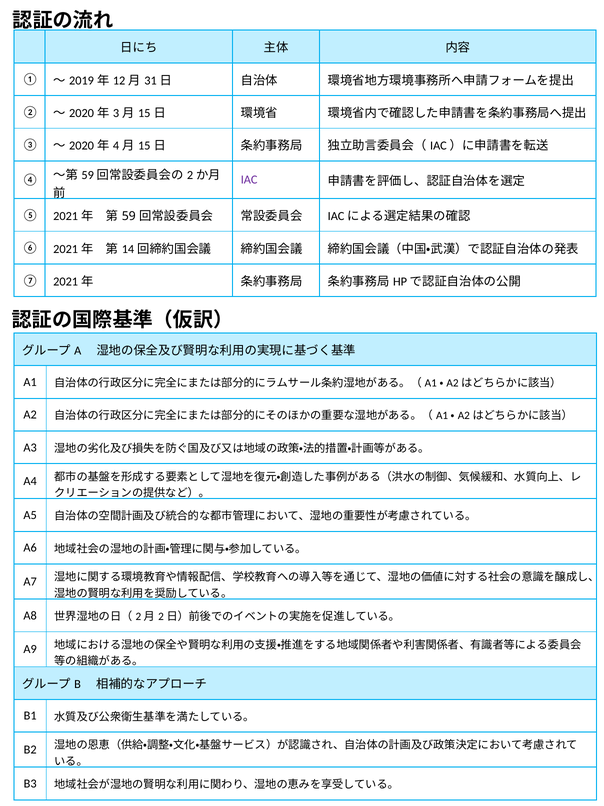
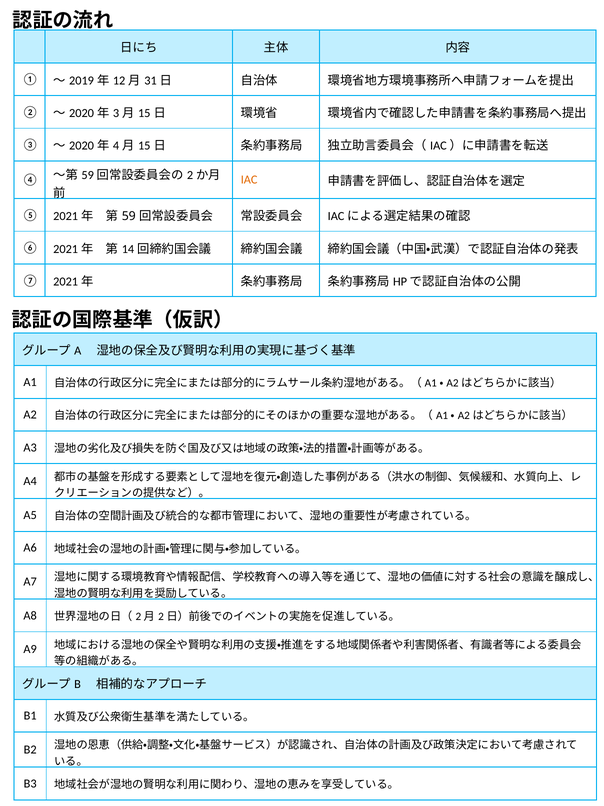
IAC colour: purple -> orange
